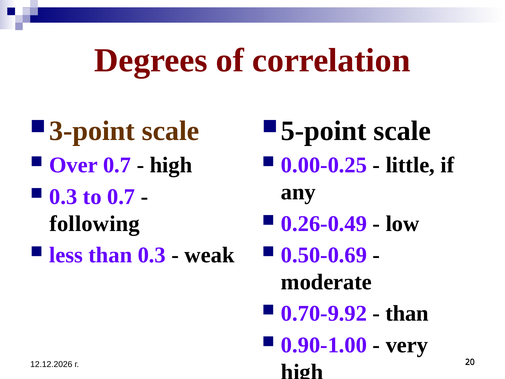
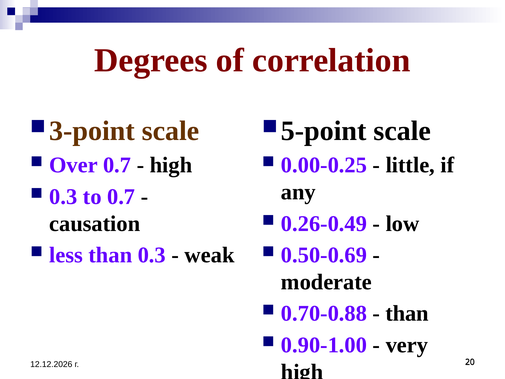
following: following -> causation
0.70-9.92: 0.70-9.92 -> 0.70-0.88
